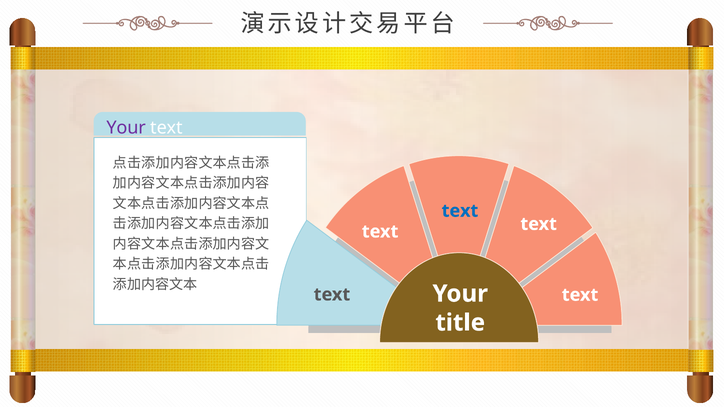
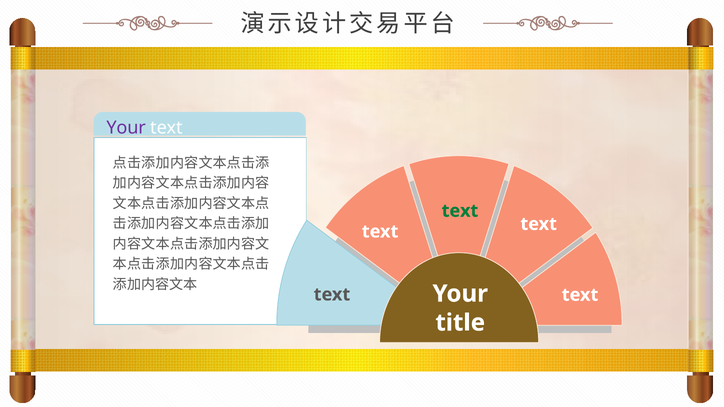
text at (460, 211) colour: blue -> green
